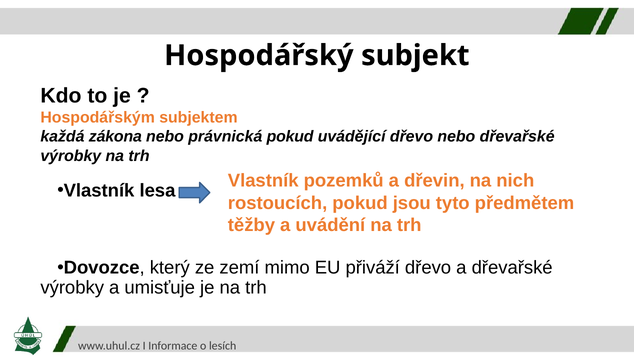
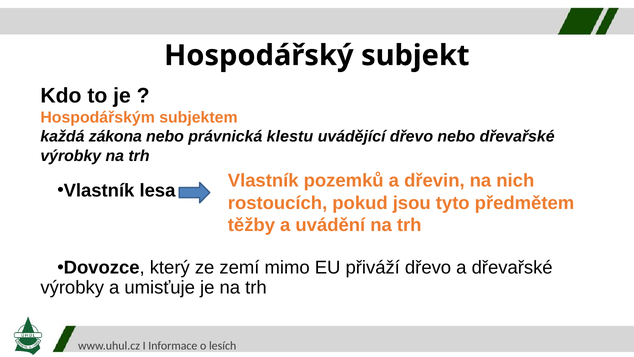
právnická pokud: pokud -> klestu
